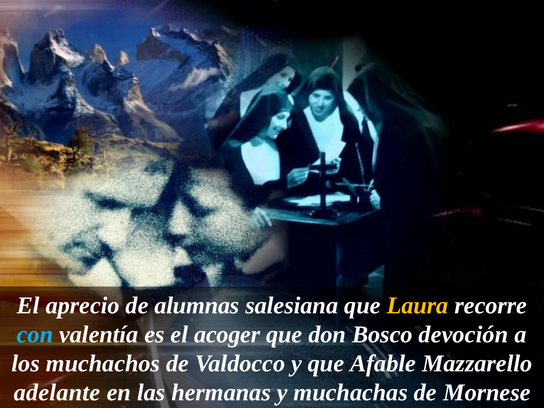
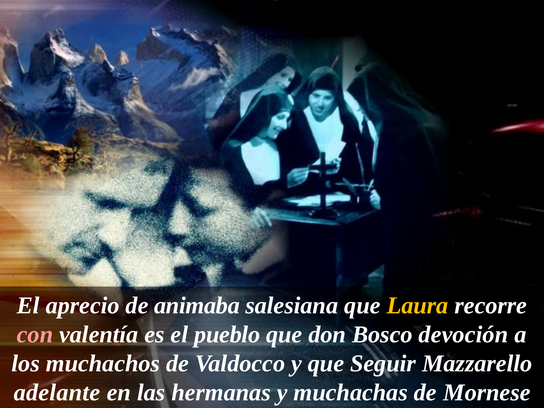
alumnas: alumnas -> animaba
con colour: light blue -> pink
acoger: acoger -> pueblo
Afable: Afable -> Seguir
